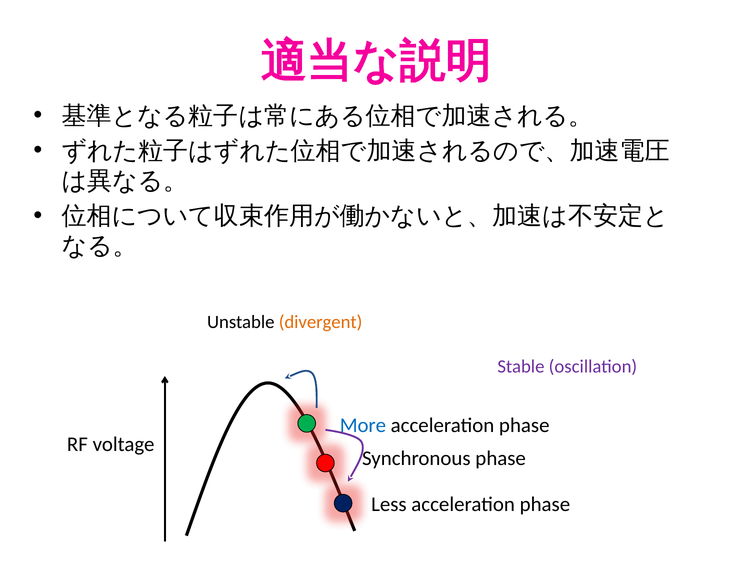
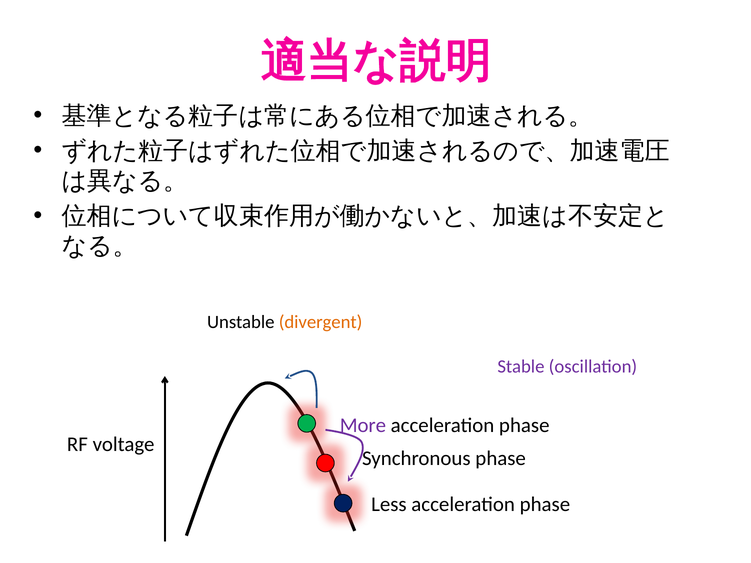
More colour: blue -> purple
